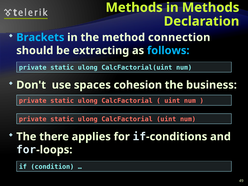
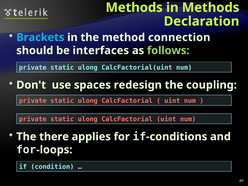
extracting: extracting -> interfaces
follows colour: light blue -> light green
cohesion: cohesion -> redesign
business: business -> coupling
